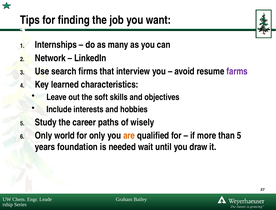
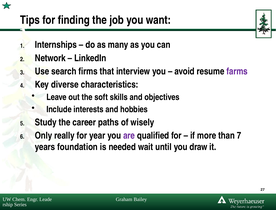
learned: learned -> diverse
world: world -> really
for only: only -> year
are colour: orange -> purple
than 5: 5 -> 7
